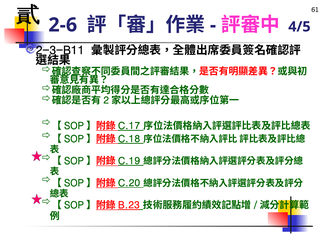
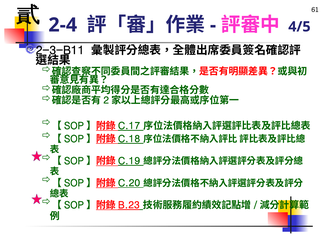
2-6: 2-6 -> 2-4
